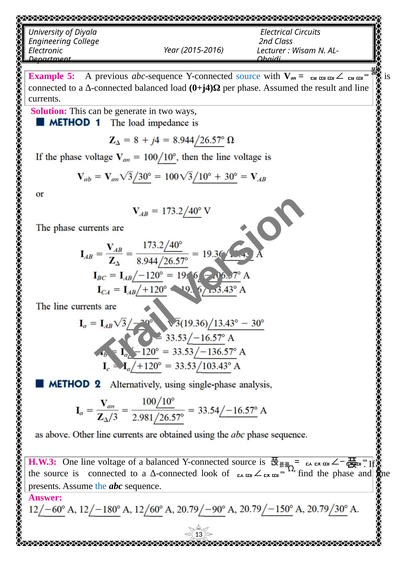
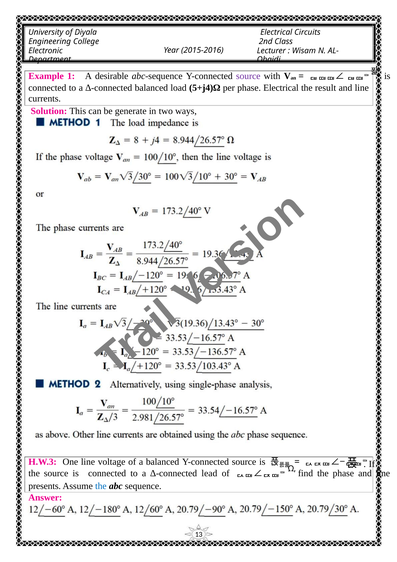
5: 5 -> 1
previous: previous -> desirable
source at (248, 76) colour: blue -> purple
0+j4)Ω: 0+j4)Ω -> 5+j4)Ω
phase Assumed: Assumed -> Electrical
look: look -> lead
